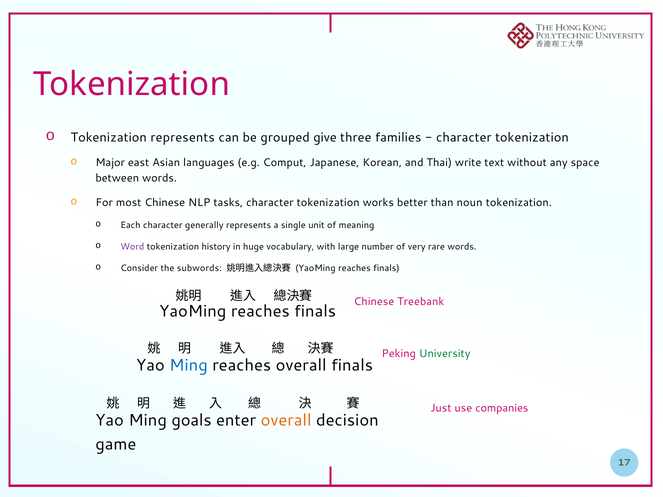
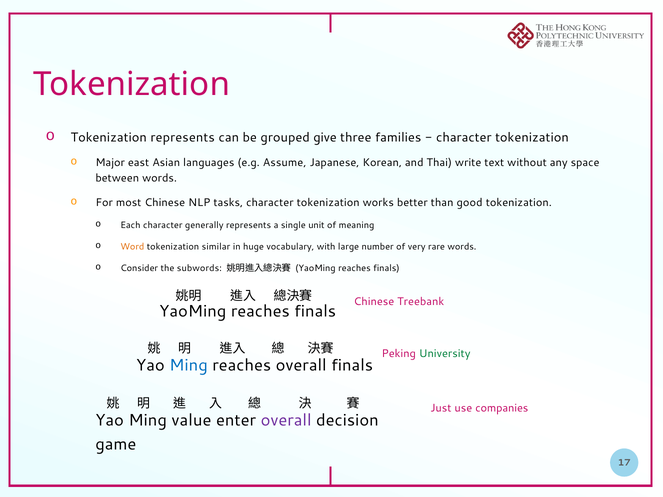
Comput: Comput -> Assume
noun: noun -> good
Word colour: purple -> orange
history: history -> similar
goals: goals -> value
overall at (286, 421) colour: orange -> purple
